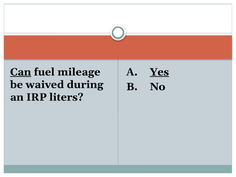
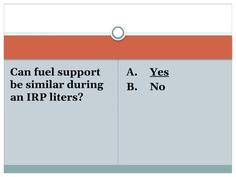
Can underline: present -> none
mileage: mileage -> support
waived: waived -> similar
